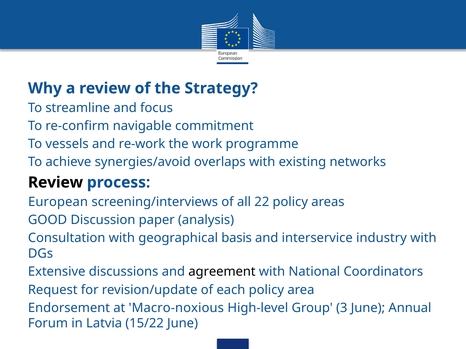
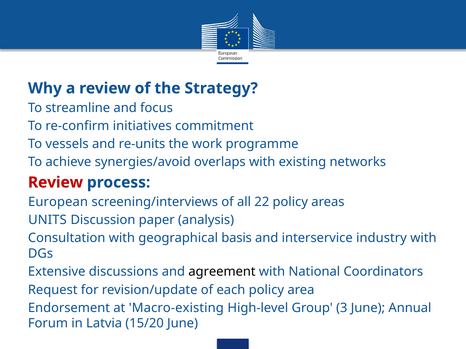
navigable: navigable -> initiatives
re-work: re-work -> re-units
Review at (55, 183) colour: black -> red
GOOD: GOOD -> UNITS
Macro-noxious: Macro-noxious -> Macro-existing
15/22: 15/22 -> 15/20
